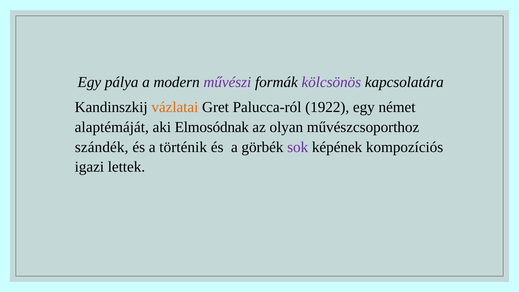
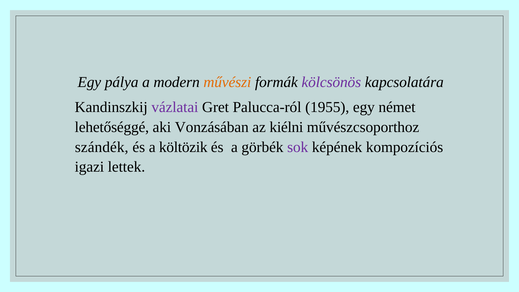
művészi colour: purple -> orange
vázlatai colour: orange -> purple
1922: 1922 -> 1955
alaptémáját: alaptémáját -> lehetőséggé
Elmosódnak: Elmosódnak -> Vonzásában
olyan: olyan -> kiélni
történik: történik -> költözik
